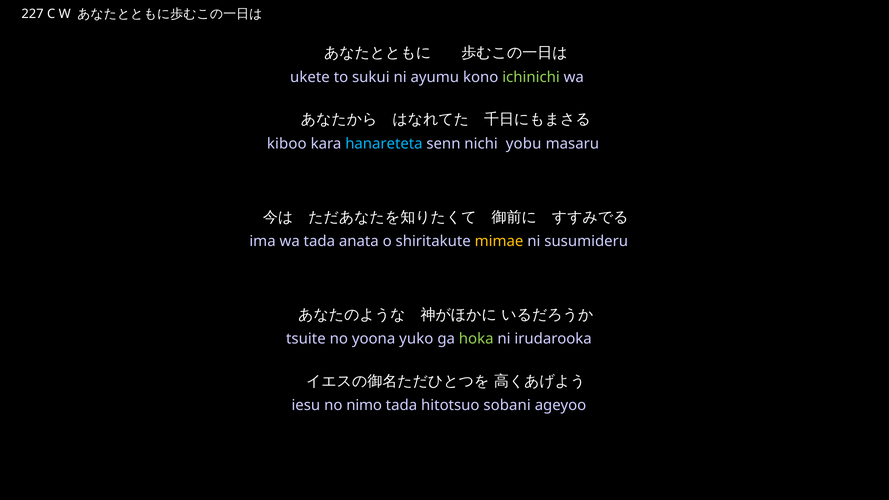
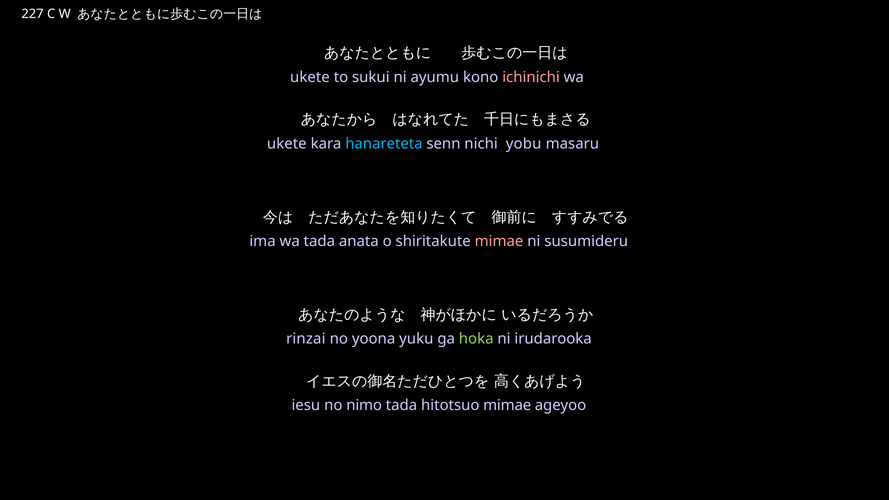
ichinichi colour: light green -> pink
kiboo at (287, 144): kiboo -> ukete
mimae at (499, 241) colour: yellow -> pink
tsuite: tsuite -> rinzai
yuko: yuko -> yuku
hitotsuo sobani: sobani -> mimae
